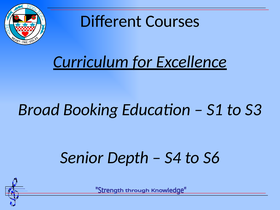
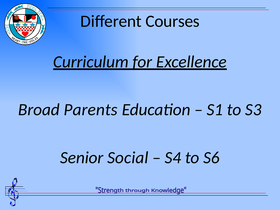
Booking: Booking -> Parents
Depth: Depth -> Social
